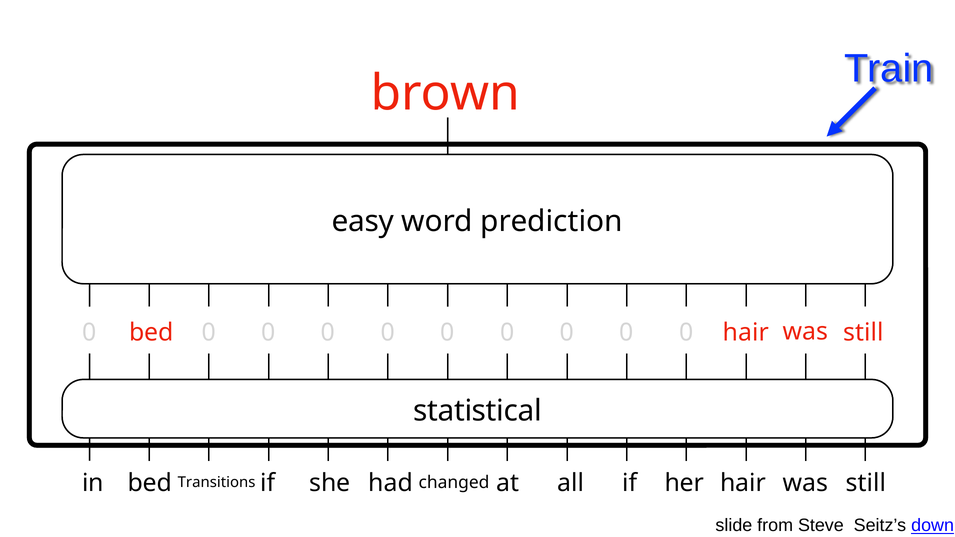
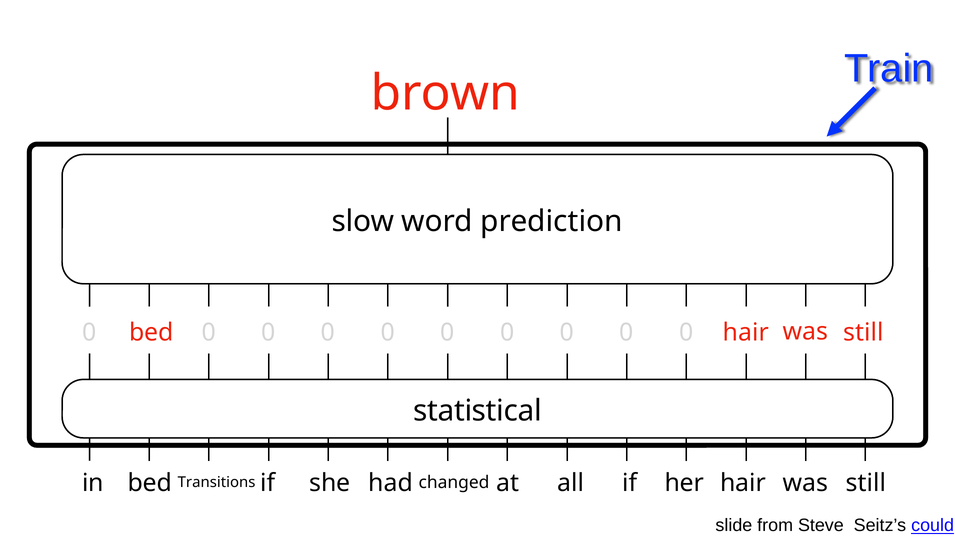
easy: easy -> slow
down: down -> could
